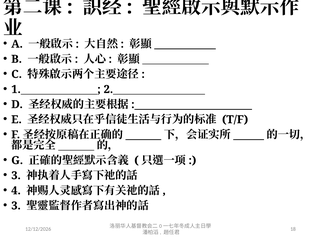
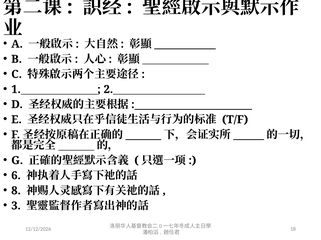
3 at (16, 176): 3 -> 6
4: 4 -> 8
